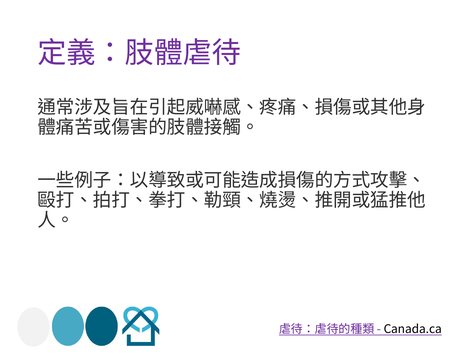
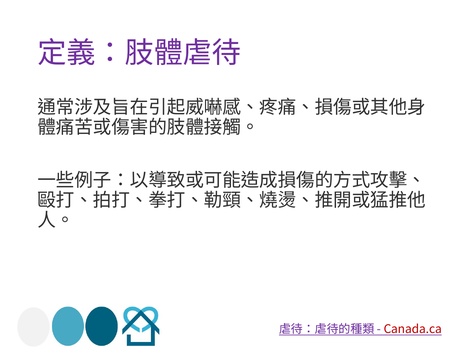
Canada.ca colour: black -> red
